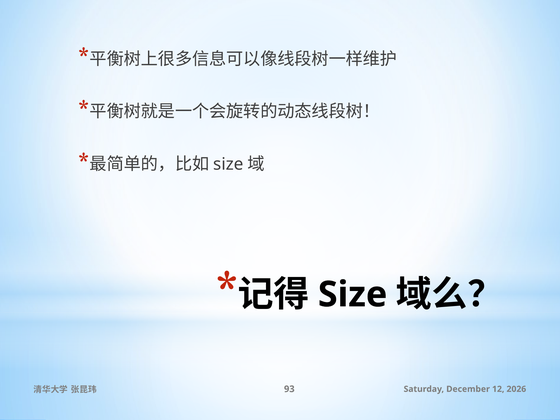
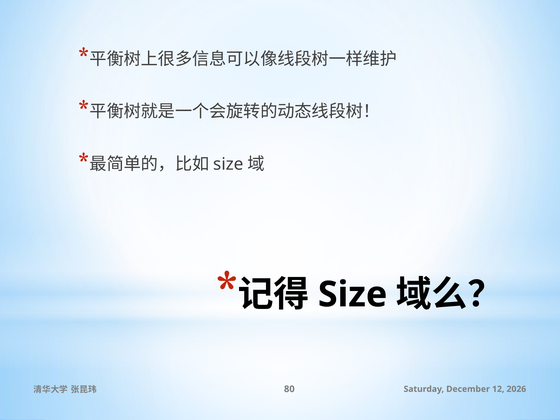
93: 93 -> 80
